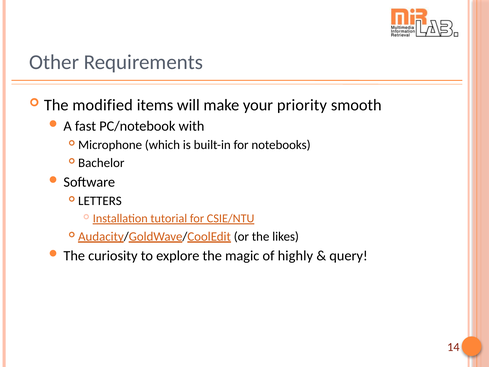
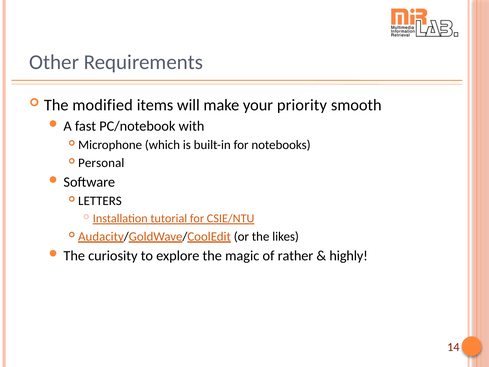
Bachelor: Bachelor -> Personal
highly: highly -> rather
query: query -> highly
